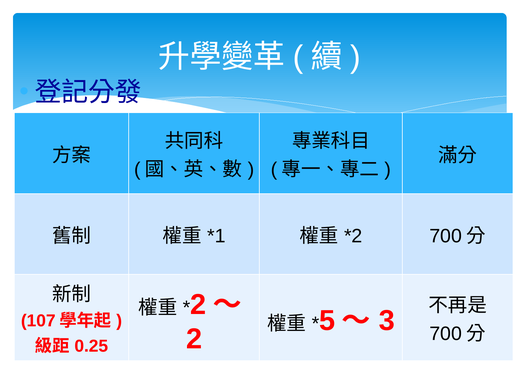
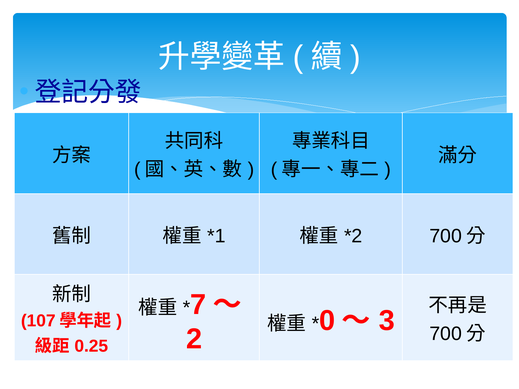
2 at (198, 305): 2 -> 7
5: 5 -> 0
